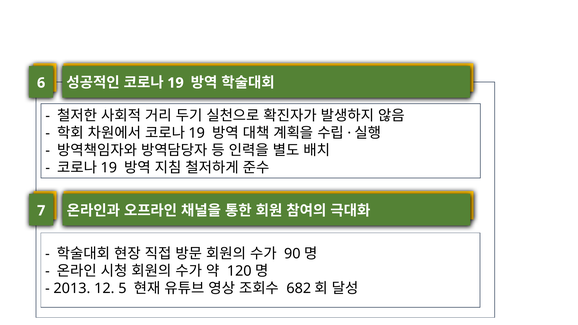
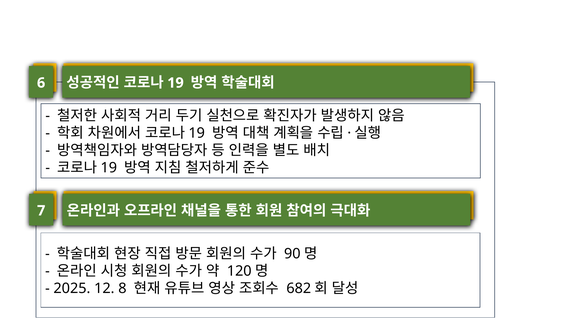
2013: 2013 -> 2025
5: 5 -> 8
